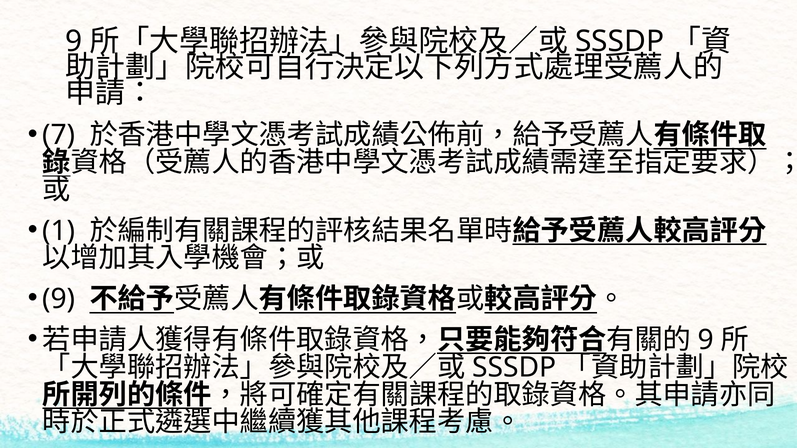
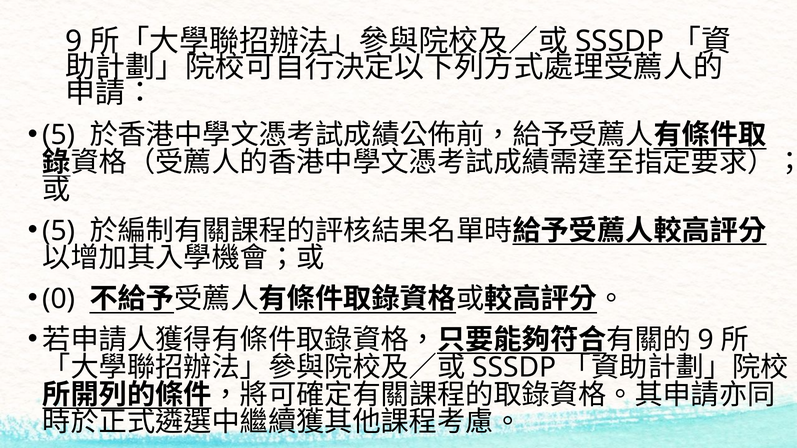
7 at (59, 135): 7 -> 5
1 at (59, 231): 1 -> 5
9 at (59, 299): 9 -> 0
